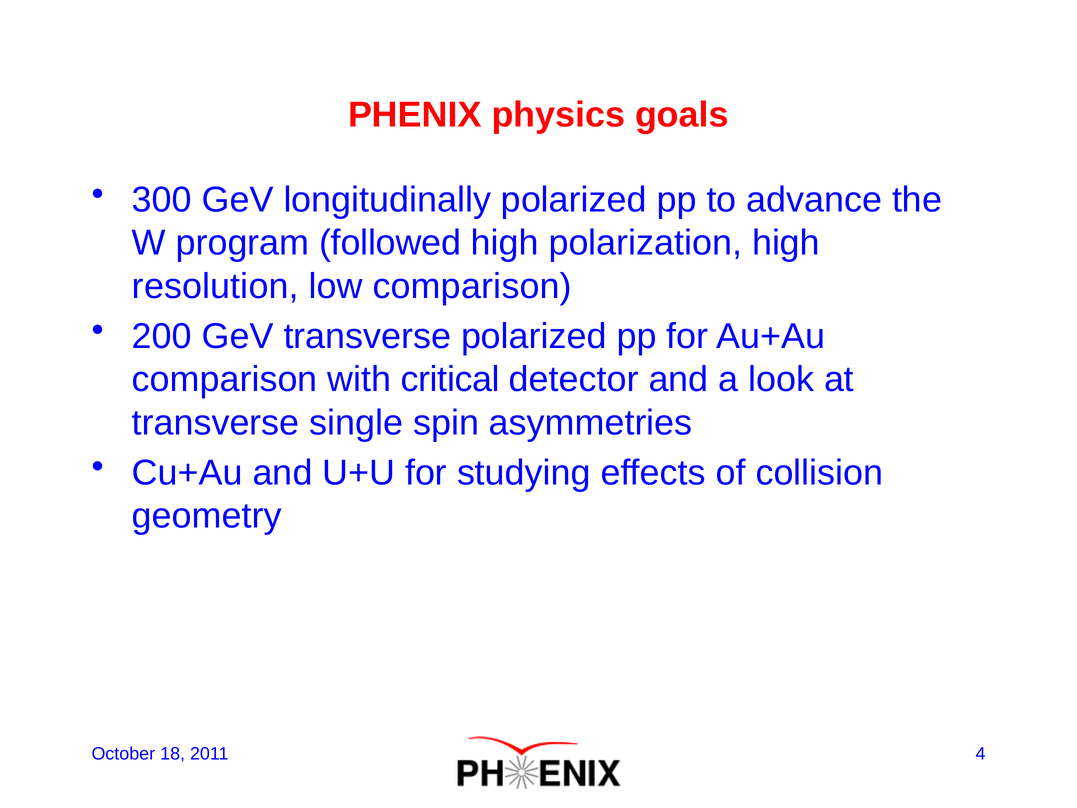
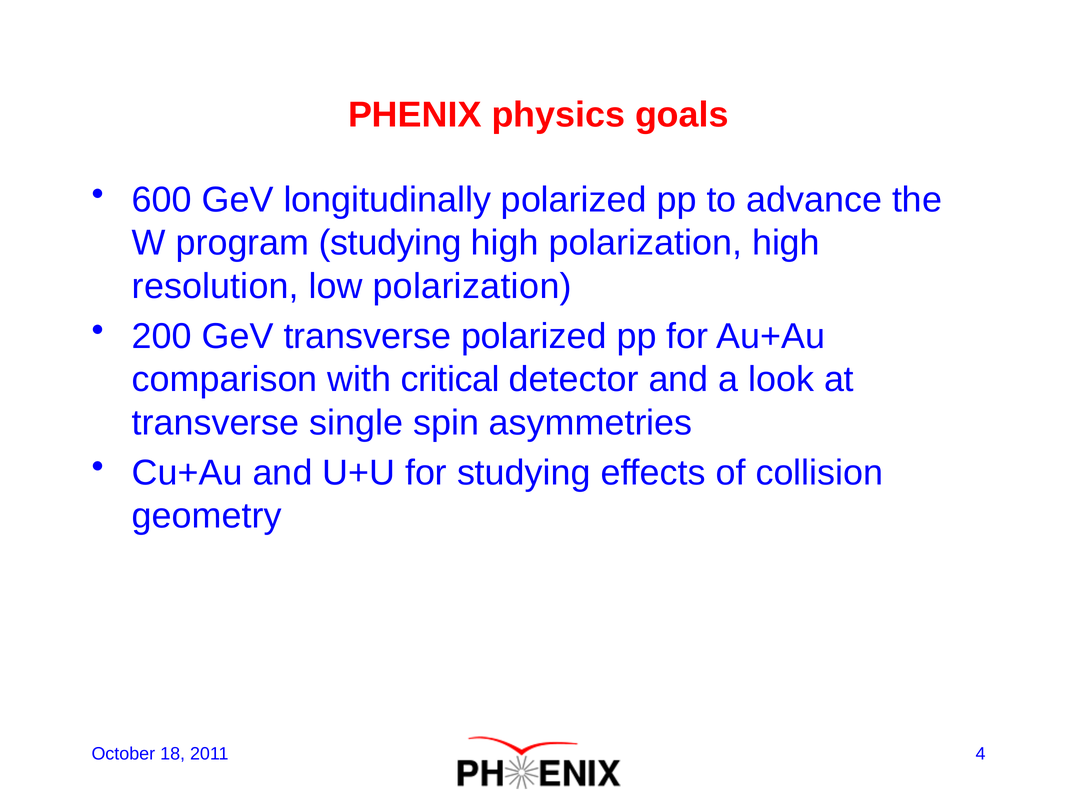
300: 300 -> 600
program followed: followed -> studying
low comparison: comparison -> polarization
